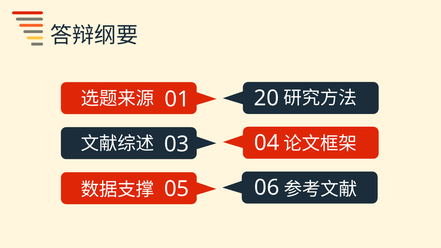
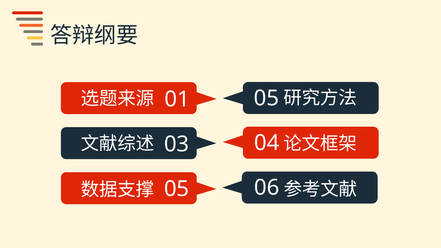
20 at (266, 98): 20 -> 05
